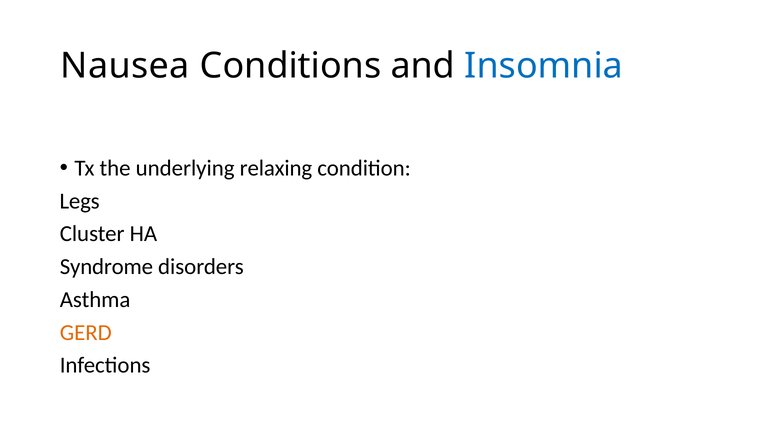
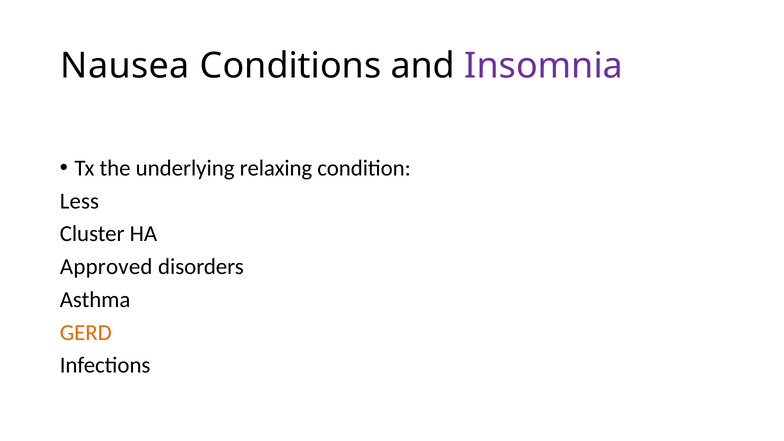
Insomnia colour: blue -> purple
Legs: Legs -> Less
Syndrome: Syndrome -> Approved
